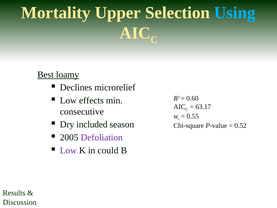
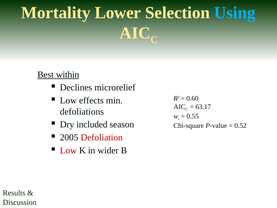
Upper: Upper -> Lower
loamy: loamy -> within
consecutive: consecutive -> defoliations
Defoliation colour: purple -> red
Low at (68, 150) colour: purple -> red
could: could -> wider
